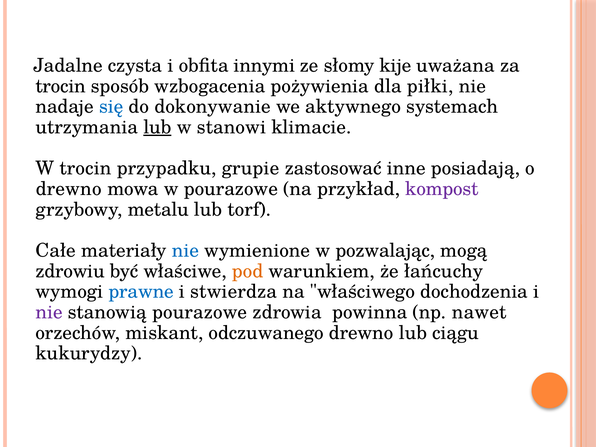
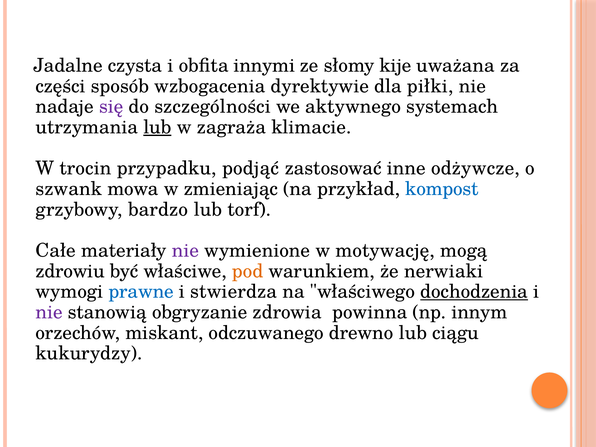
trocin at (61, 86): trocin -> części
pożywienia: pożywienia -> dyrektywie
się colour: blue -> purple
dokonywanie: dokonywanie -> szczególności
stanowi: stanowi -> zagraża
grupie: grupie -> podjąć
posiadają: posiadają -> odżywcze
drewno at (69, 189): drewno -> szwank
w pourazowe: pourazowe -> zmieniając
kompost colour: purple -> blue
metalu: metalu -> bardzo
nie at (185, 251) colour: blue -> purple
pozwalając: pozwalając -> motywację
łańcuchy: łańcuchy -> nerwiaki
dochodzenia underline: none -> present
stanowią pourazowe: pourazowe -> obgryzanie
nawet: nawet -> innym
